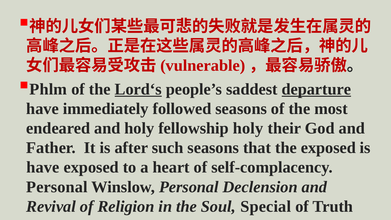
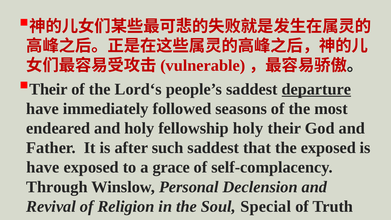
Phlm at (48, 89): Phlm -> Their
Lord‘s underline: present -> none
such seasons: seasons -> saddest
heart: heart -> grace
Personal at (57, 187): Personal -> Through
